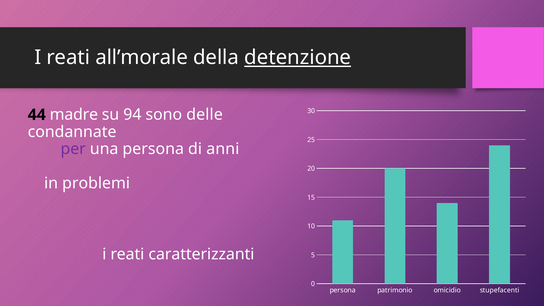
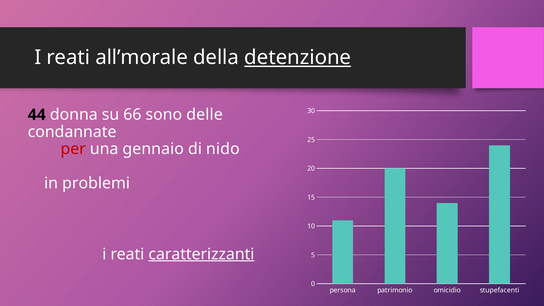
madre: madre -> donna
94: 94 -> 66
per colour: purple -> red
una persona: persona -> gennaio
anni: anni -> nido
caratterizzanti underline: none -> present
